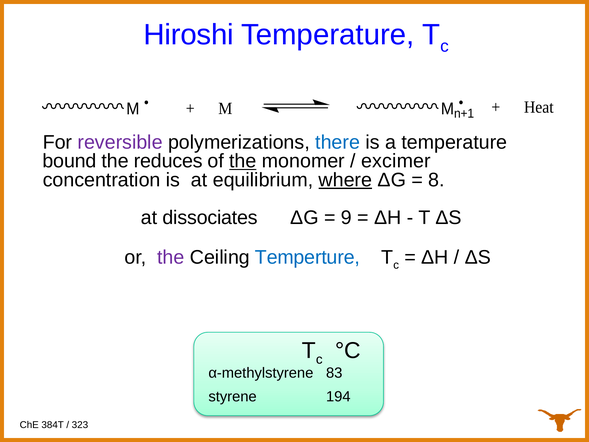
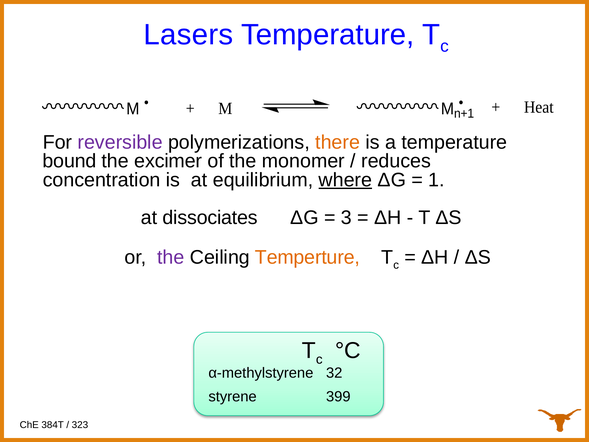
Hiroshi: Hiroshi -> Lasers
there colour: blue -> orange
reduces: reduces -> excimer
the at (243, 161) underline: present -> none
excimer: excimer -> reduces
8: 8 -> 1
9: 9 -> 3
Temperture colour: blue -> orange
83: 83 -> 32
194: 194 -> 399
